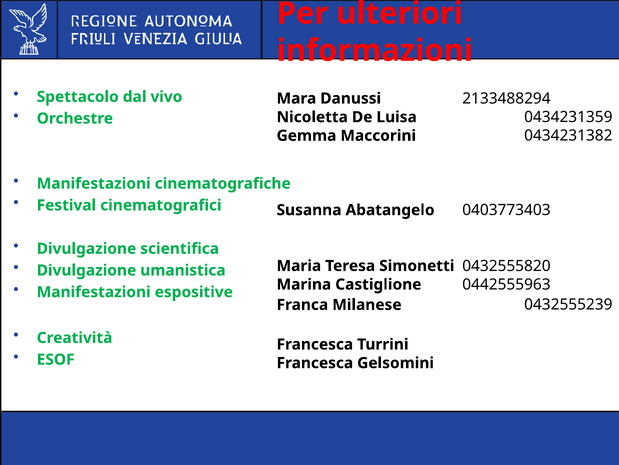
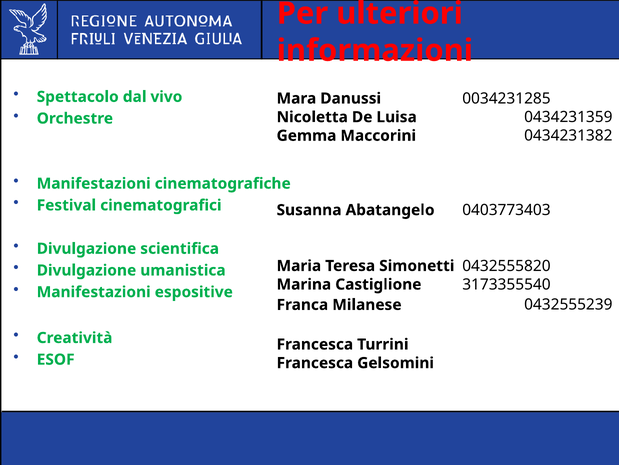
2133488294: 2133488294 -> 0034231285
0442555963: 0442555963 -> 3173355540
